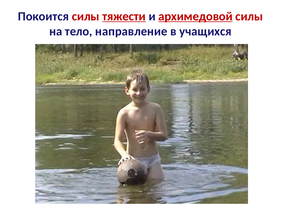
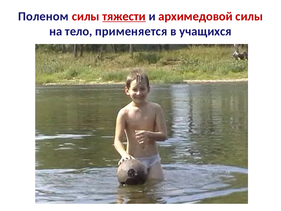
Покоится: Покоится -> Поленом
архимедовой underline: present -> none
направление: направление -> применяется
